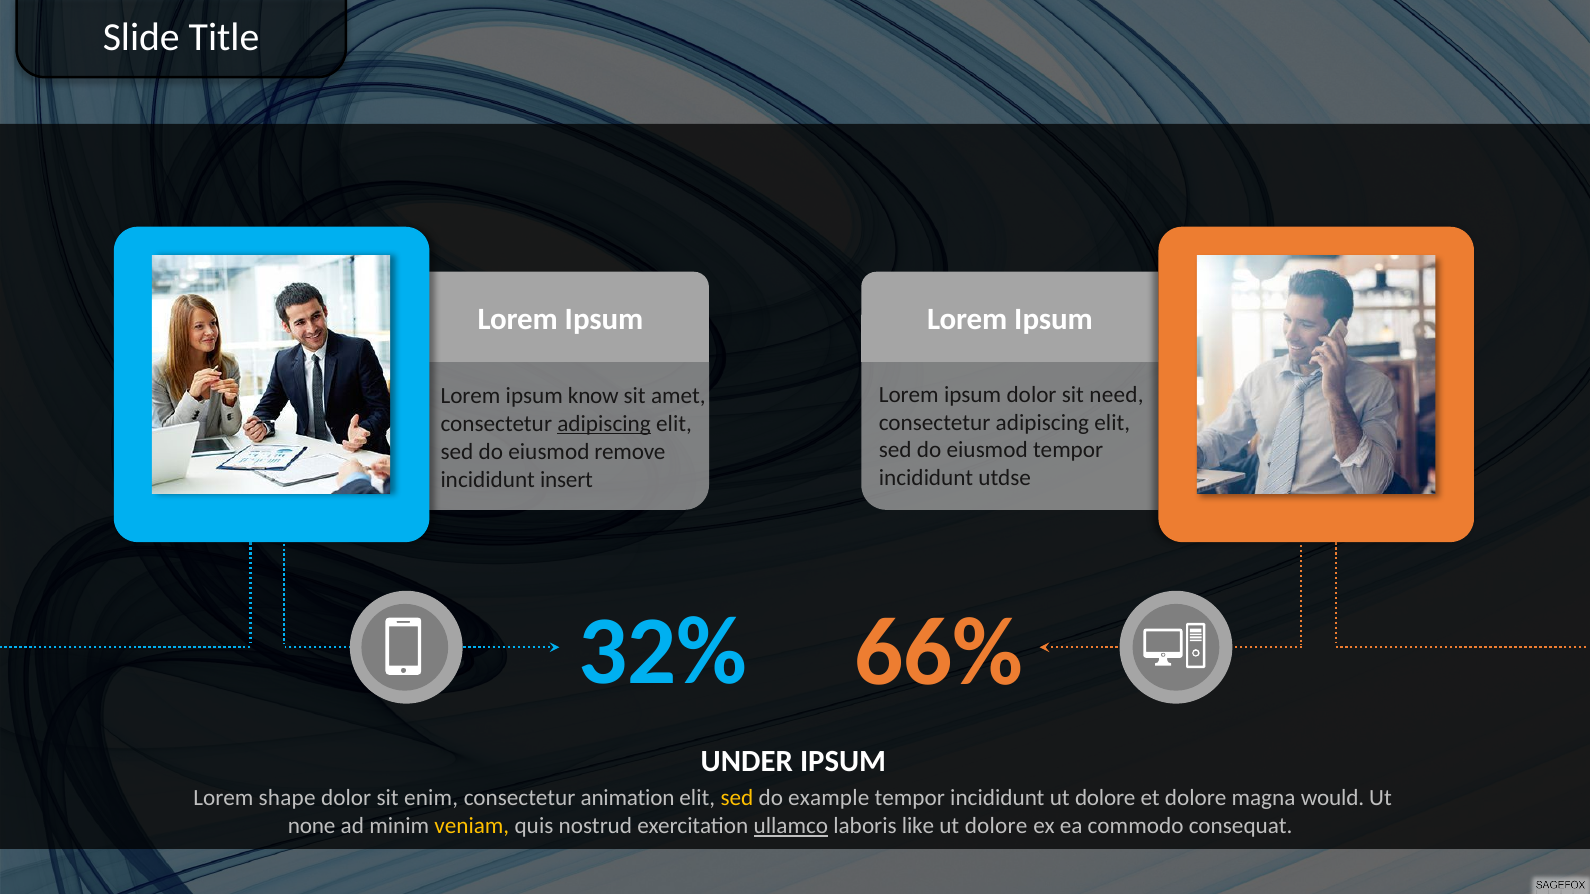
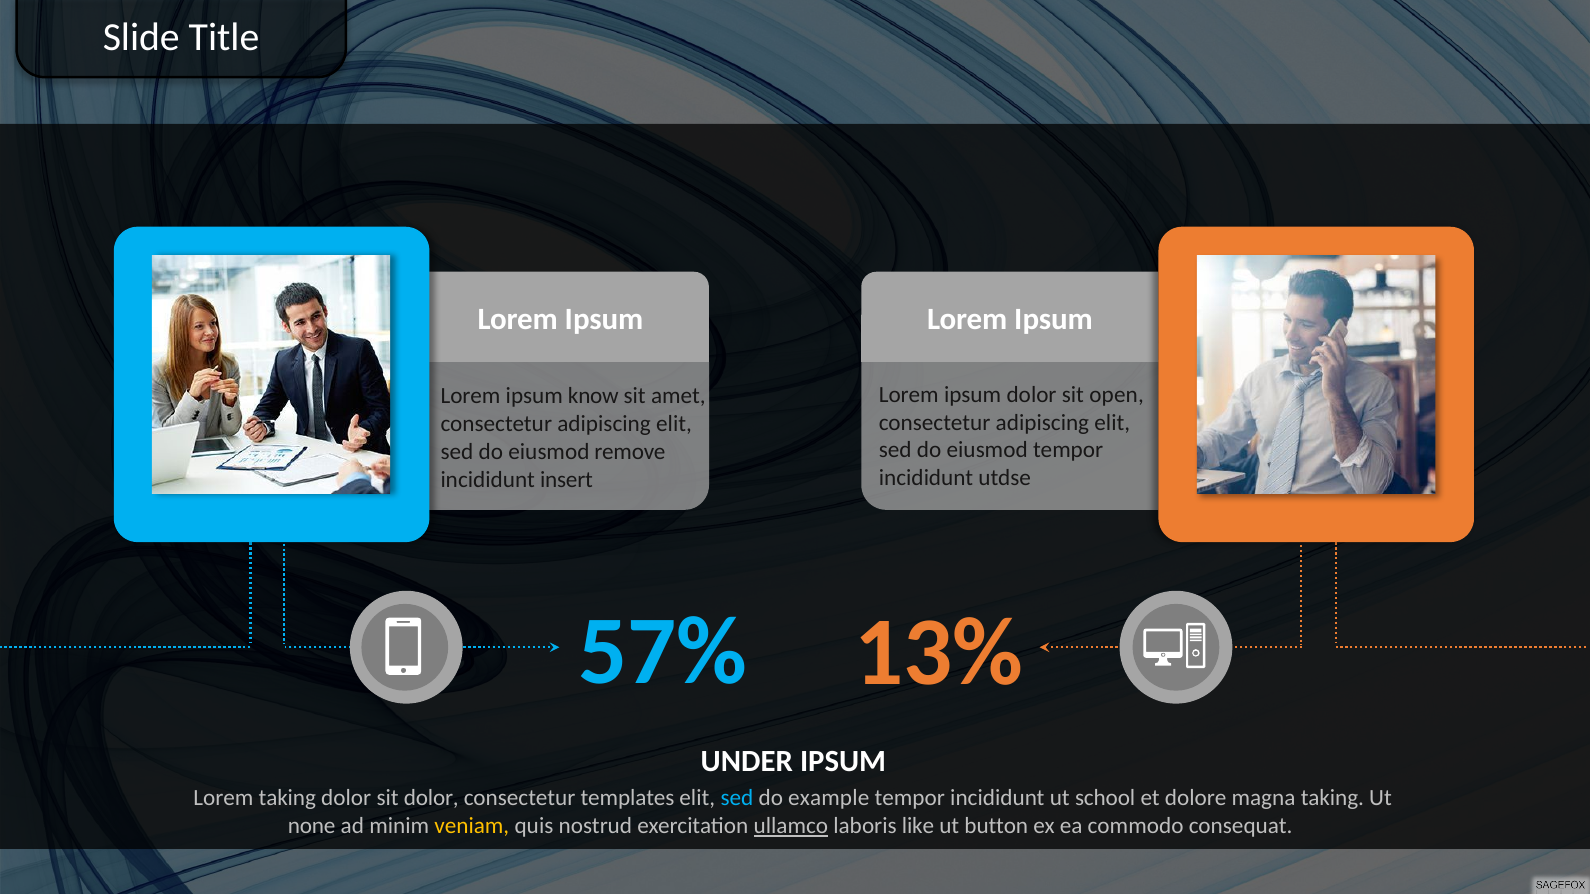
need: need -> open
adipiscing at (604, 424) underline: present -> none
32%: 32% -> 57%
66%: 66% -> 13%
Lorem shape: shape -> taking
sit enim: enim -> dolor
animation: animation -> templates
sed at (737, 798) colour: yellow -> light blue
incididunt ut dolore: dolore -> school
magna would: would -> taking
dolore at (996, 826): dolore -> button
